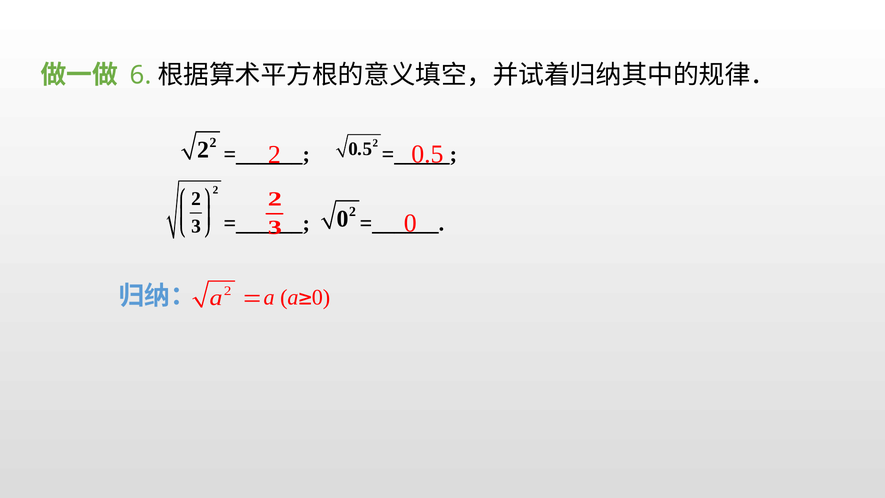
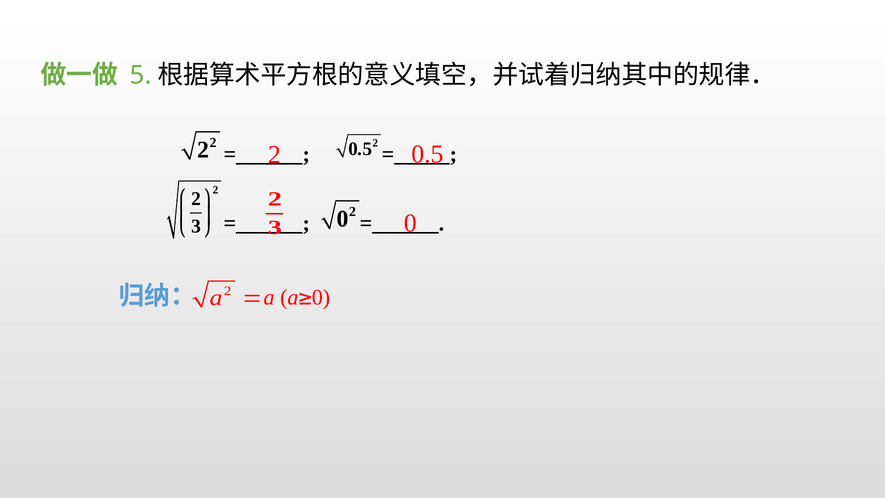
6: 6 -> 5
